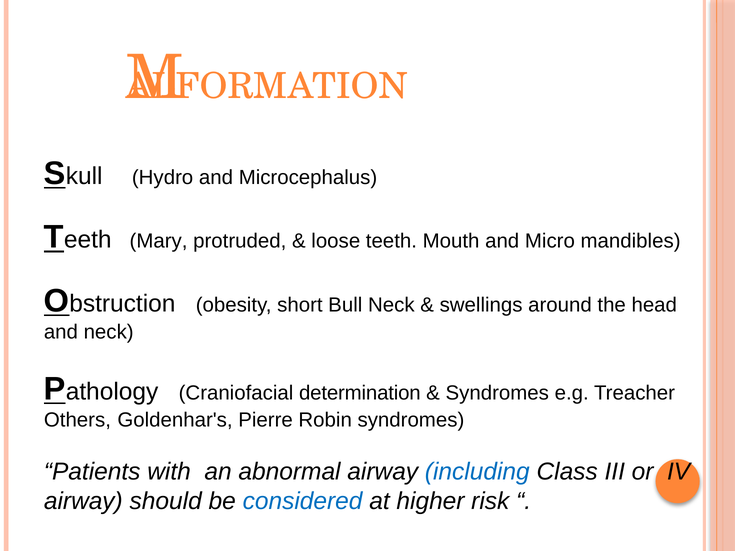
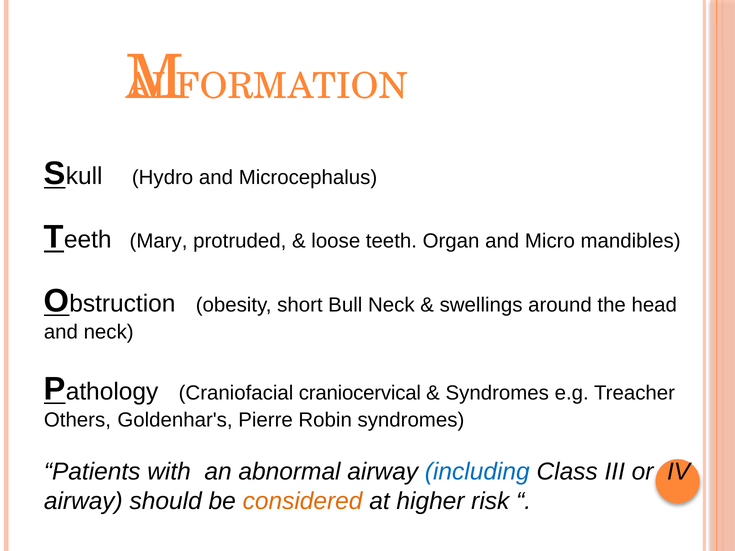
Mouth: Mouth -> Organ
determination: determination -> craniocervical
considered colour: blue -> orange
